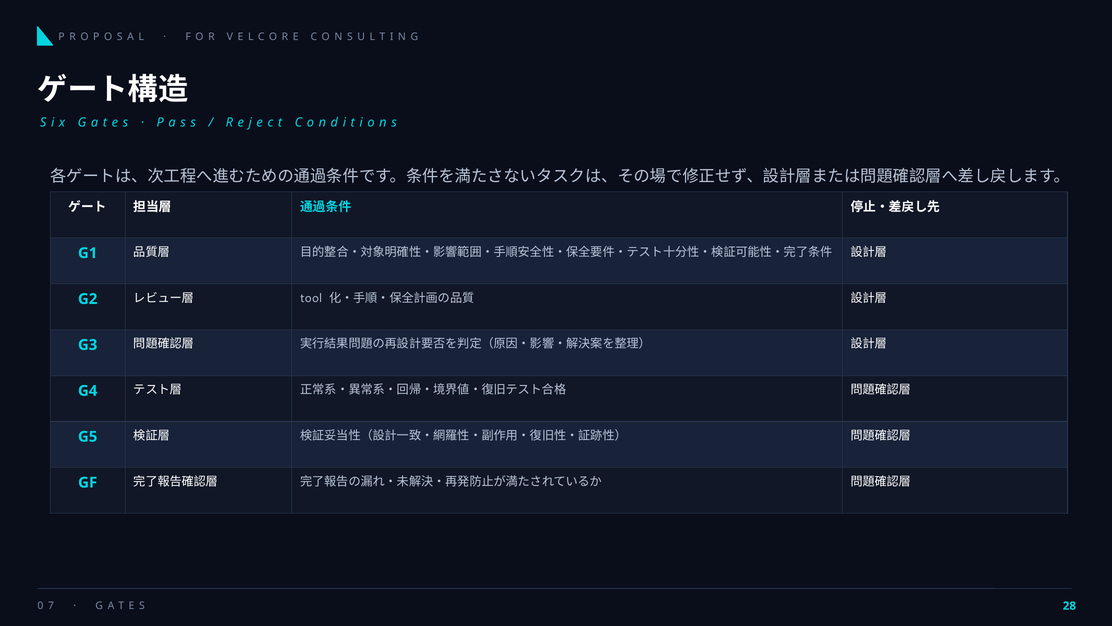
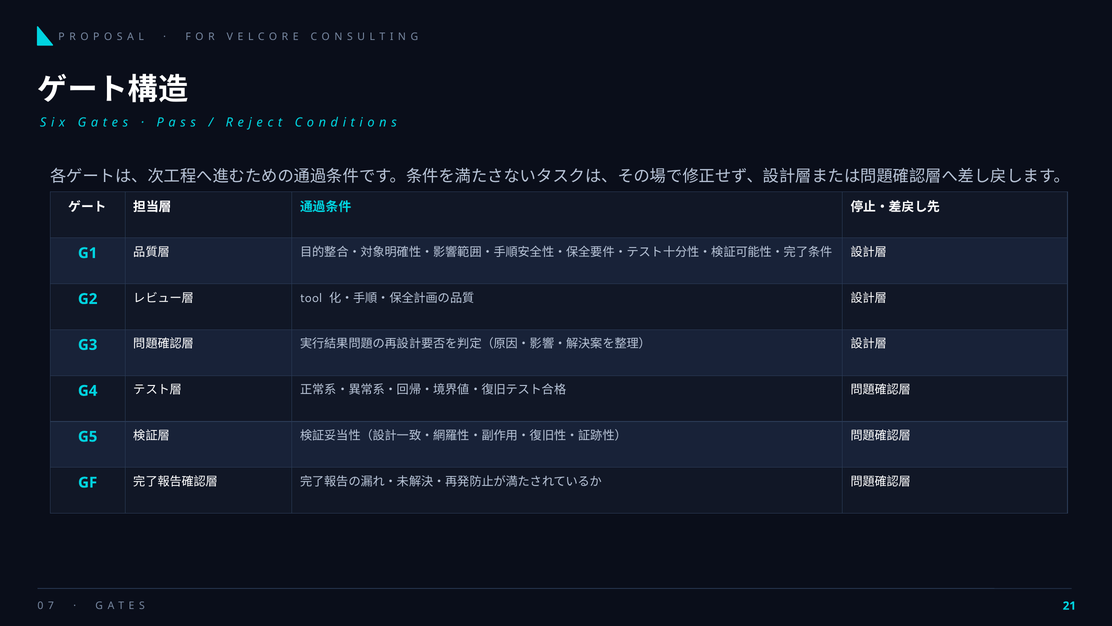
28: 28 -> 21
